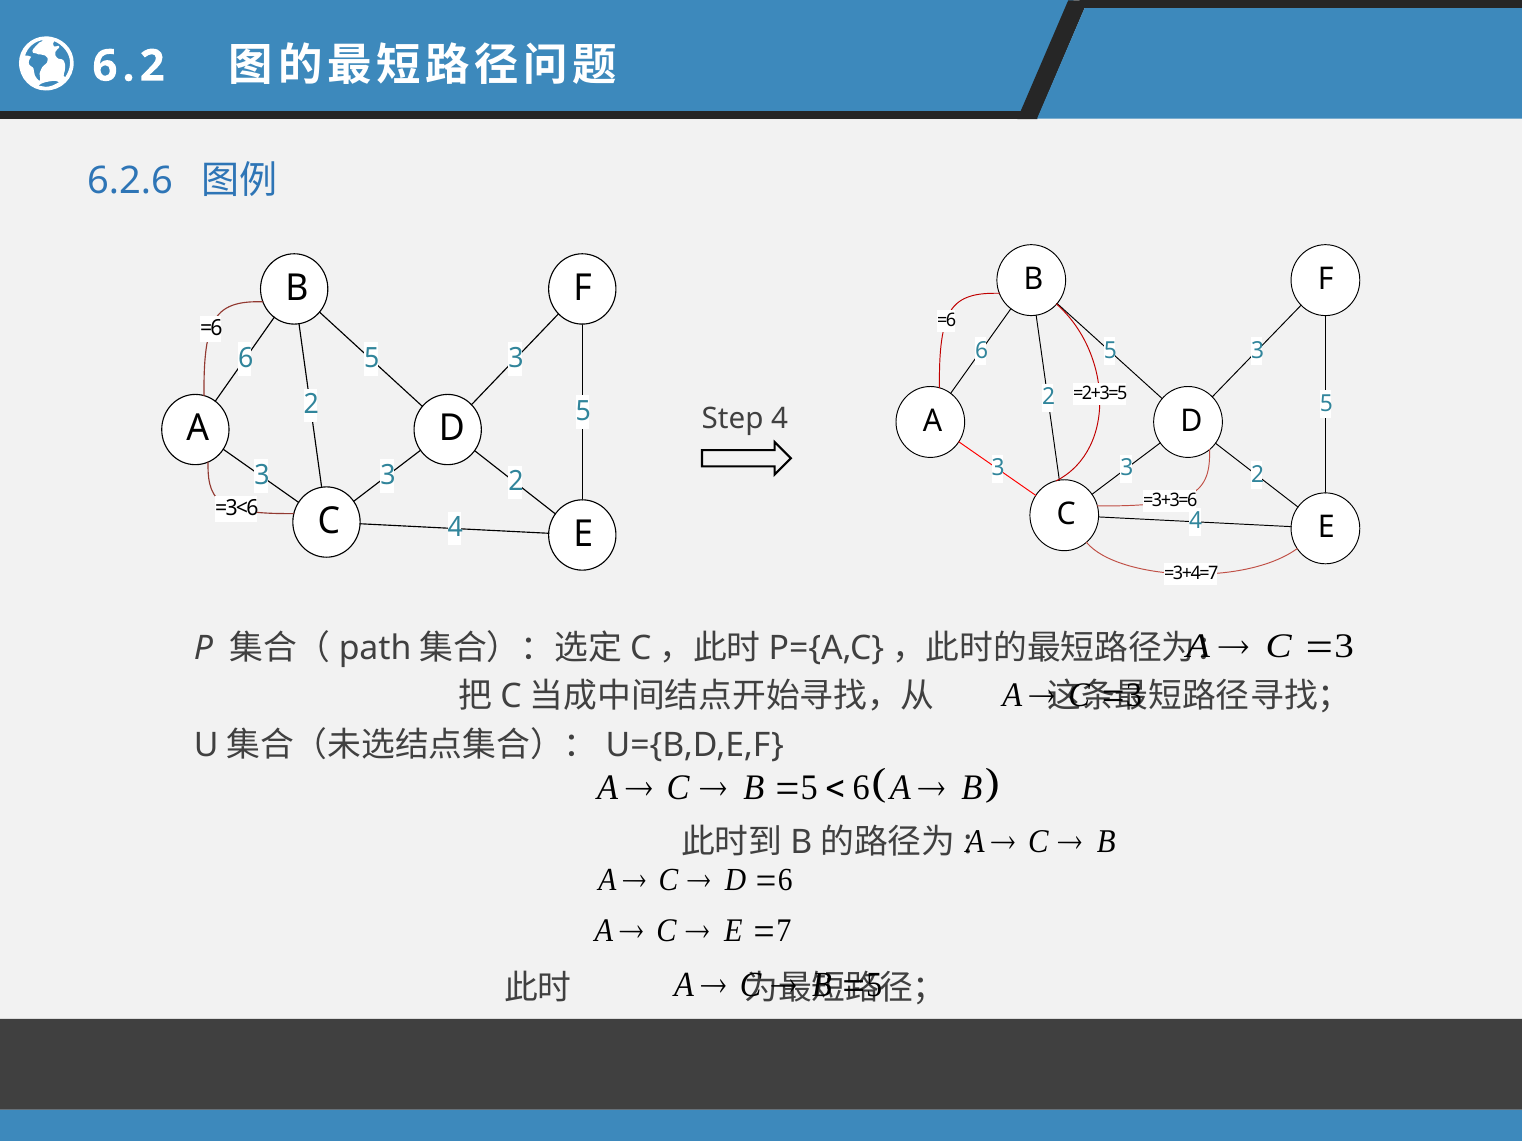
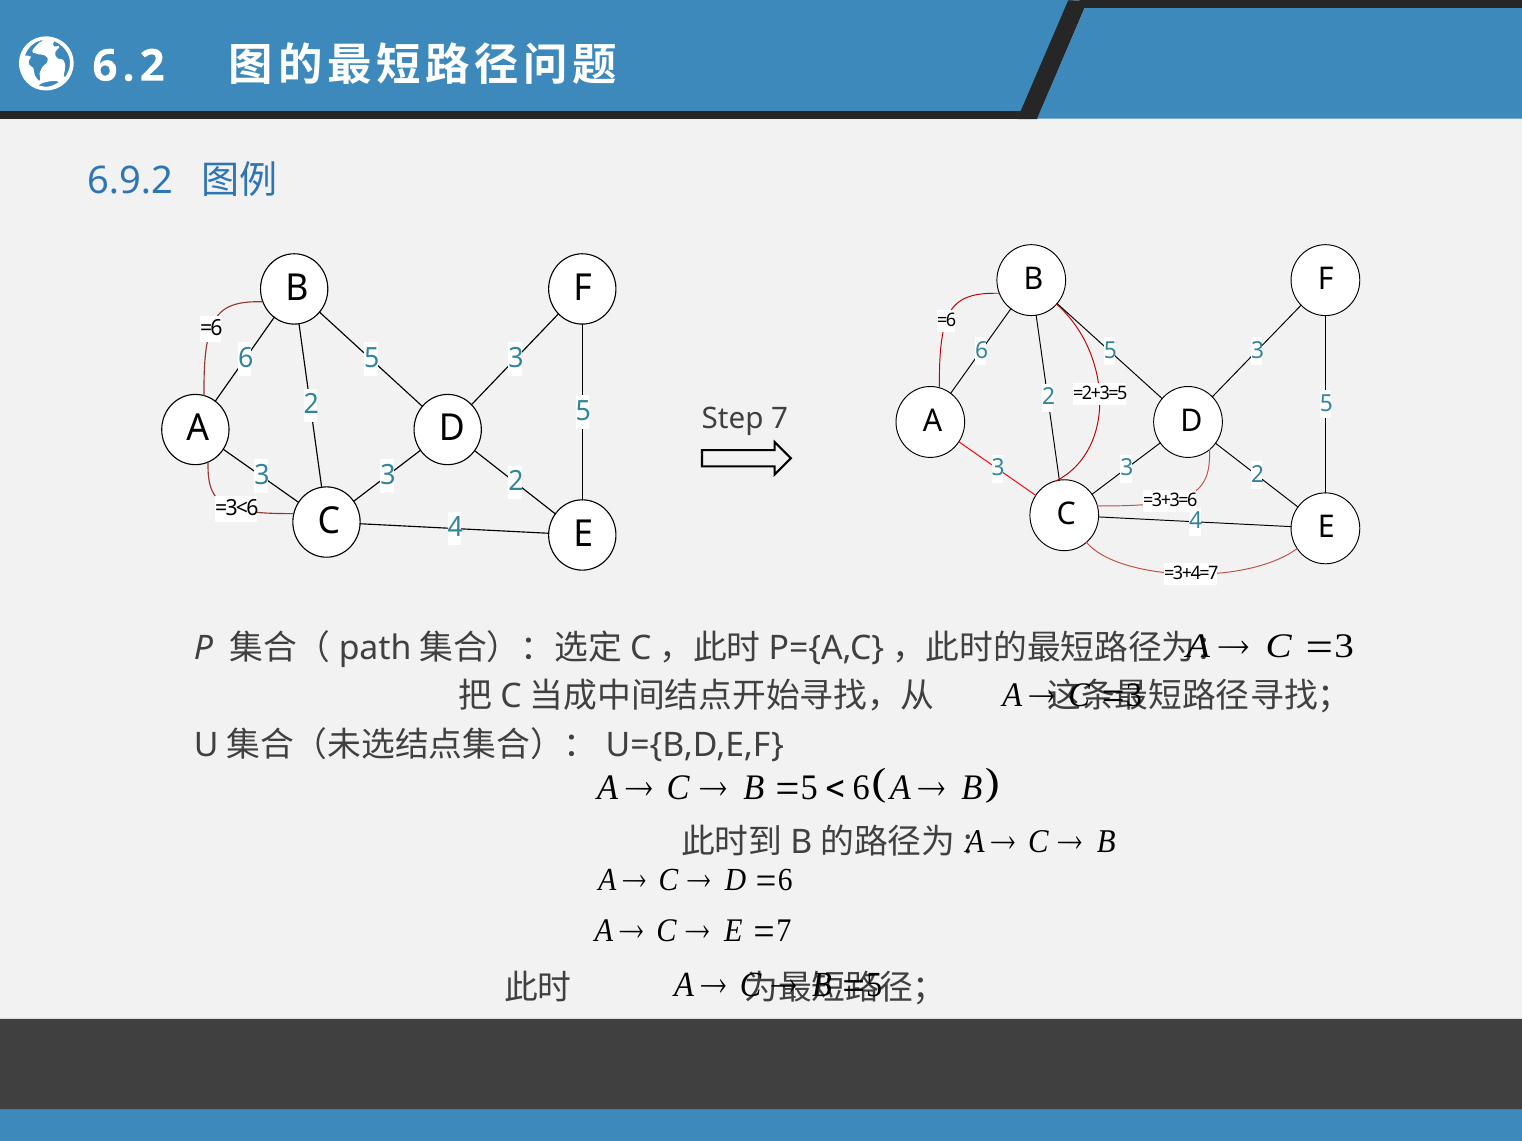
6.2.6: 6.2.6 -> 6.9.2
Step 4: 4 -> 7
